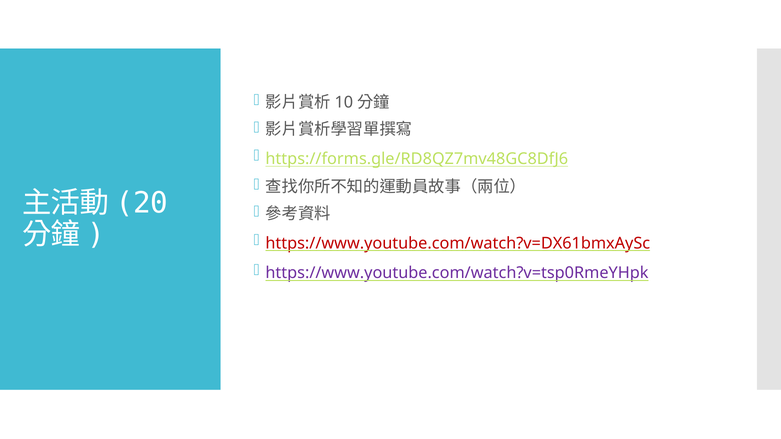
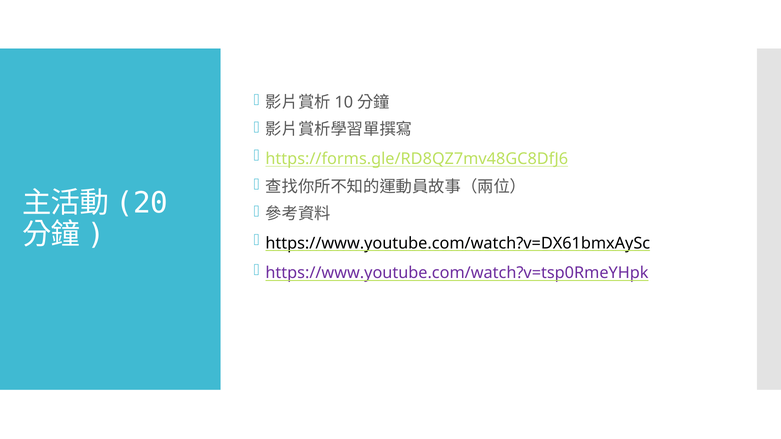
https://www.youtube.com/watch?v=DX61bmxAySc colour: red -> black
